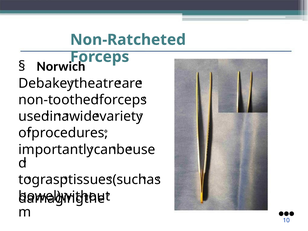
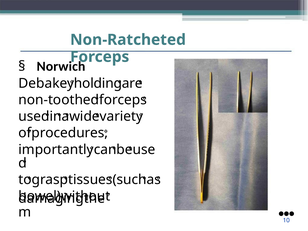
theatre: theatre -> holding
